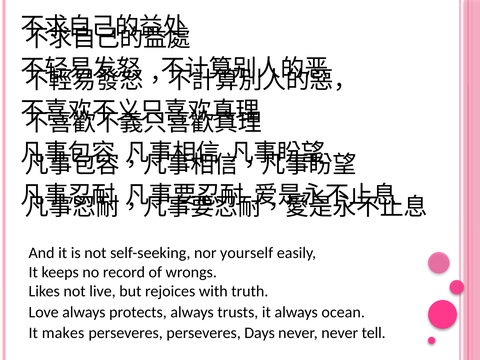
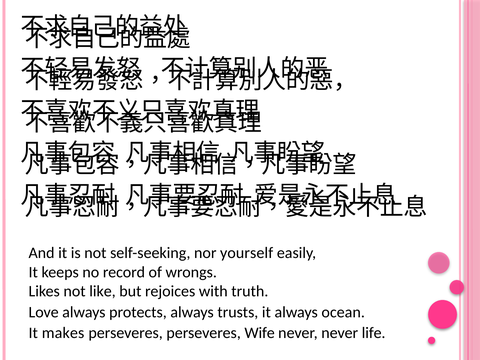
live: live -> like
Days: Days -> Wife
tell: tell -> life
